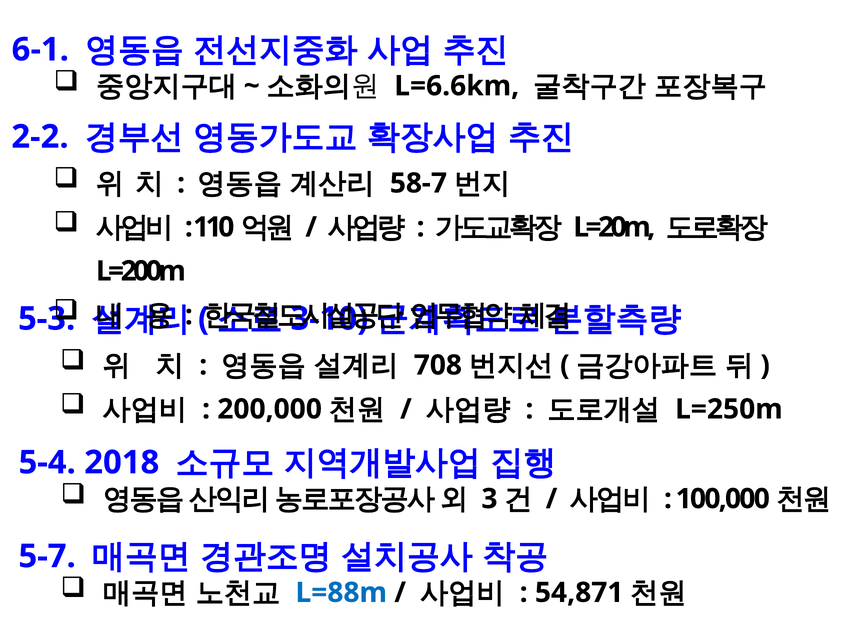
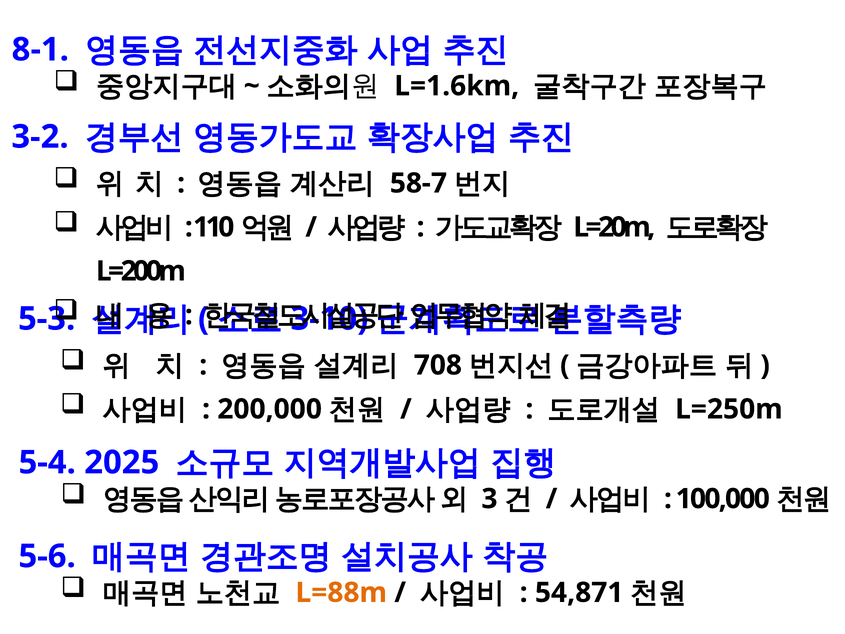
6-1: 6-1 -> 8-1
L=6.6km: L=6.6km -> L=1.6km
2-2: 2-2 -> 3-2
2018: 2018 -> 2025
5-7: 5-7 -> 5-6
L=88m colour: blue -> orange
